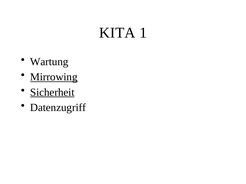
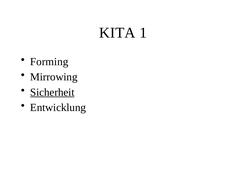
Wartung: Wartung -> Forming
Mirrowing underline: present -> none
Datenzugriff: Datenzugriff -> Entwicklung
